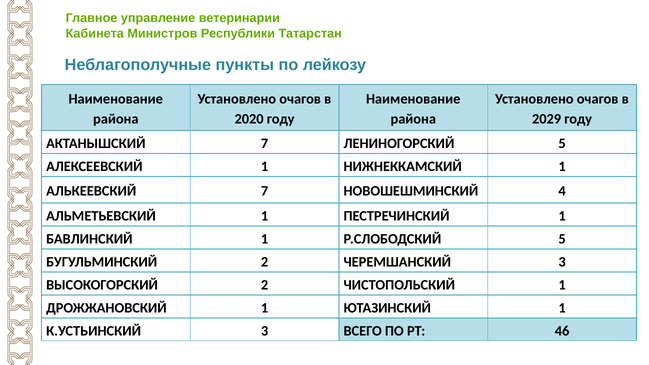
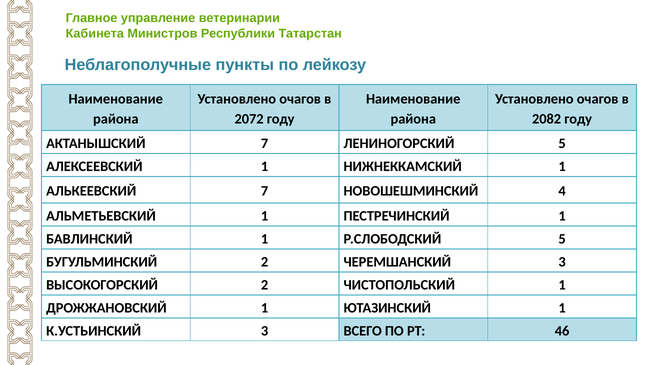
2020: 2020 -> 2072
2029: 2029 -> 2082
